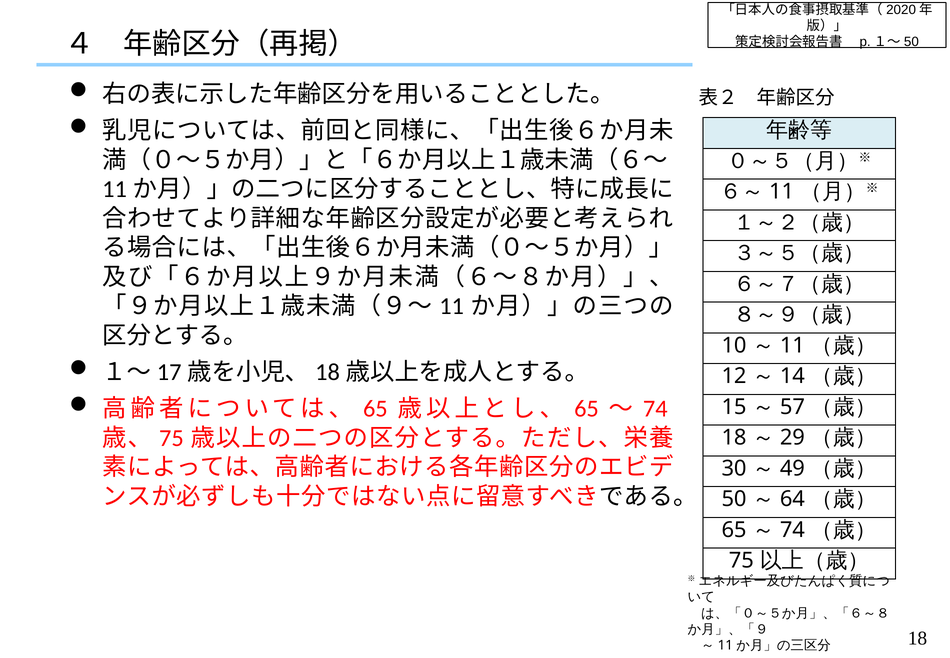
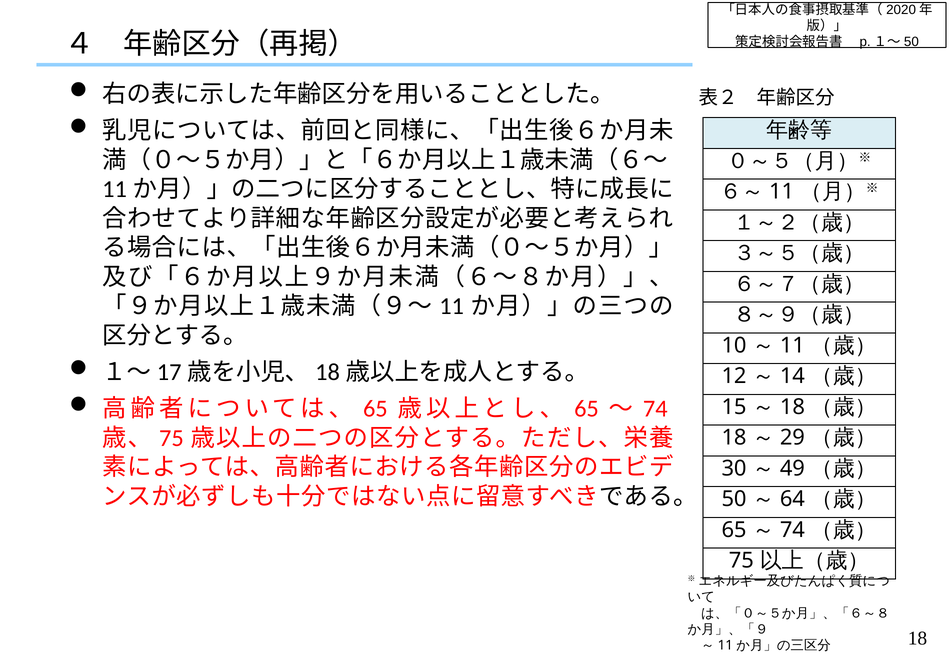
57 at (792, 407): 57 -> 18
